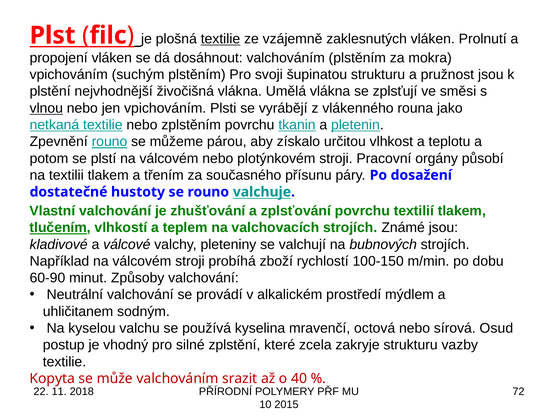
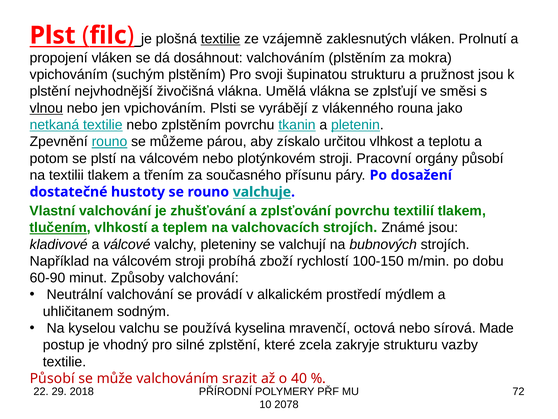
Osud: Osud -> Made
Kopyta at (52, 378): Kopyta -> Působí
11: 11 -> 29
2015: 2015 -> 2078
